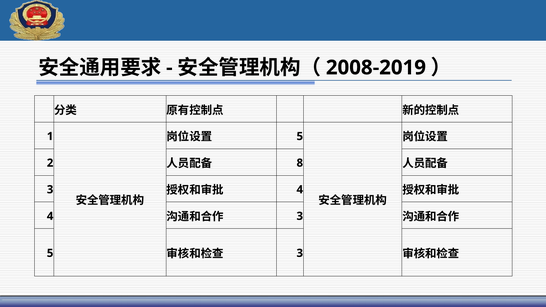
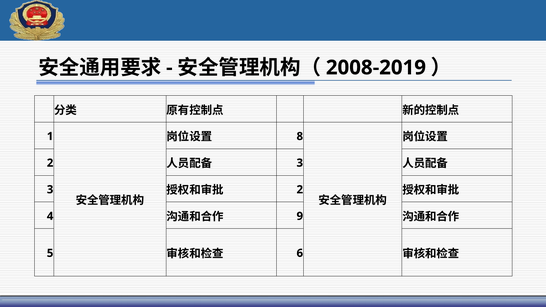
5 at (300, 136): 5 -> 8
8 at (300, 163): 8 -> 3
4 at (300, 190): 4 -> 2
3 at (300, 216): 3 -> 9
3 at (300, 253): 3 -> 6
